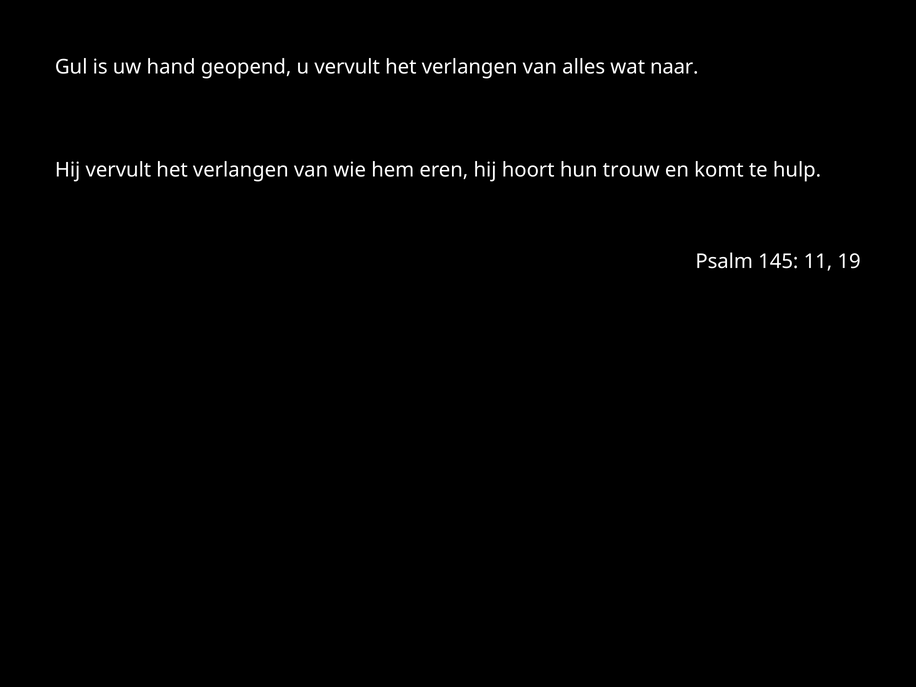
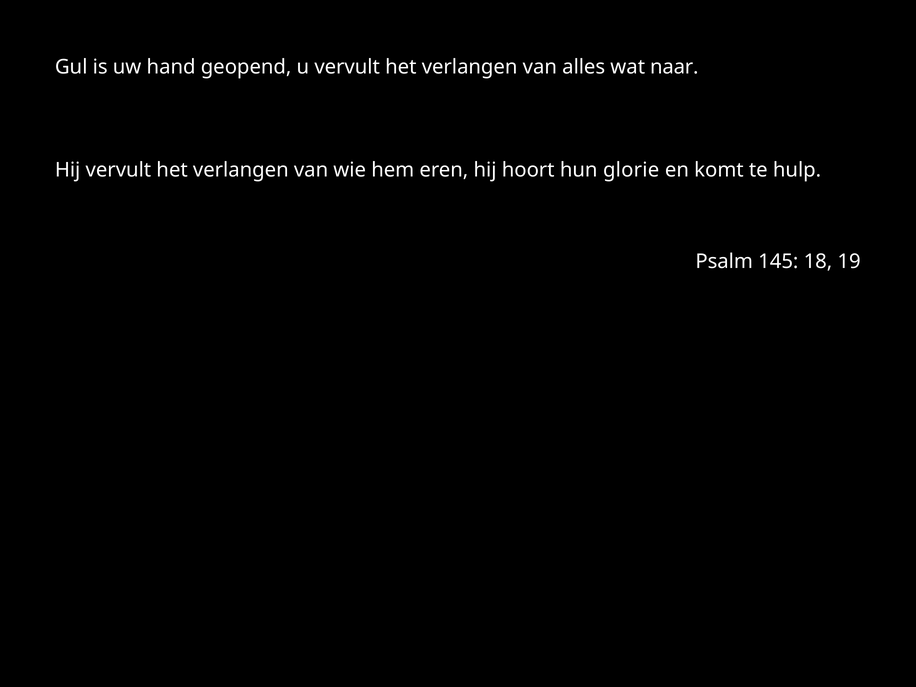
trouw: trouw -> glorie
11: 11 -> 18
